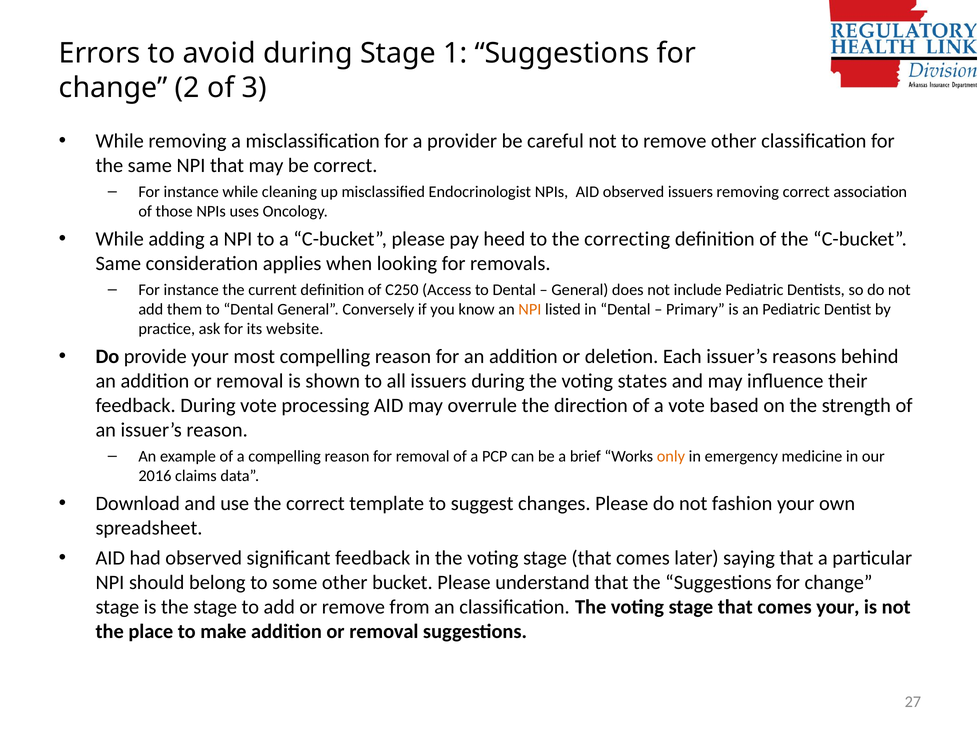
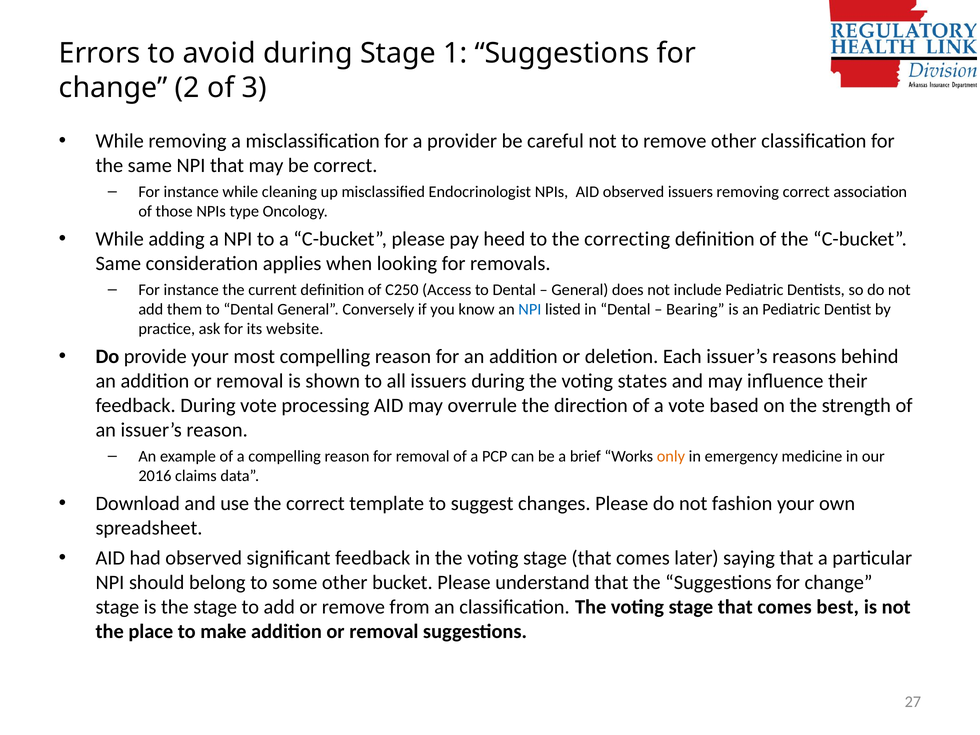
uses: uses -> type
NPI at (530, 309) colour: orange -> blue
Primary: Primary -> Bearing
comes your: your -> best
